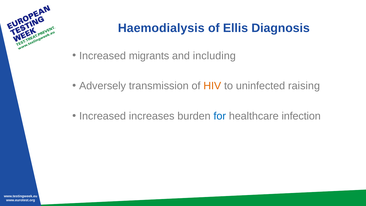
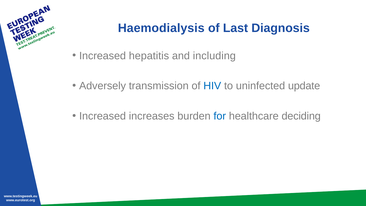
Ellis: Ellis -> Last
migrants: migrants -> hepatitis
HIV colour: orange -> blue
raising: raising -> update
infection: infection -> deciding
